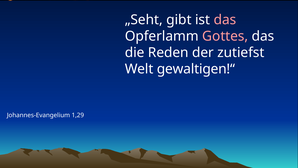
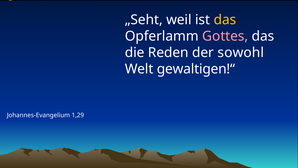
gibt: gibt -> weil
das at (225, 20) colour: pink -> yellow
zutiefst: zutiefst -> sowohl
